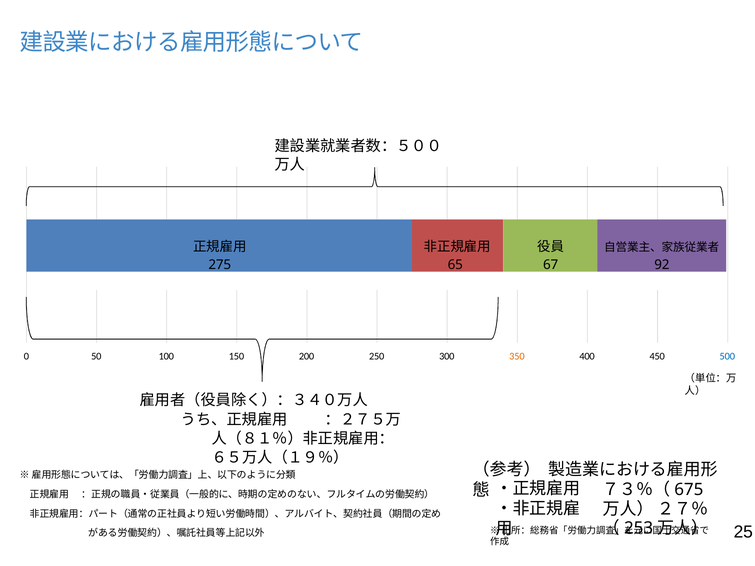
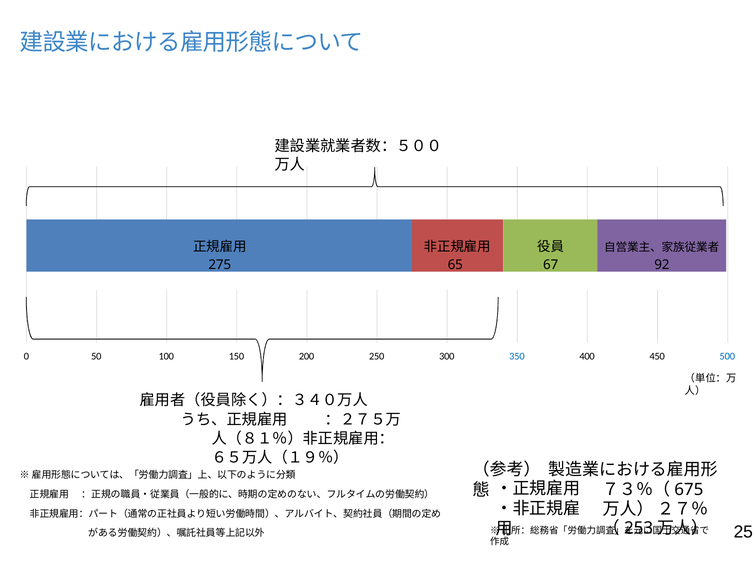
350 colour: orange -> blue
